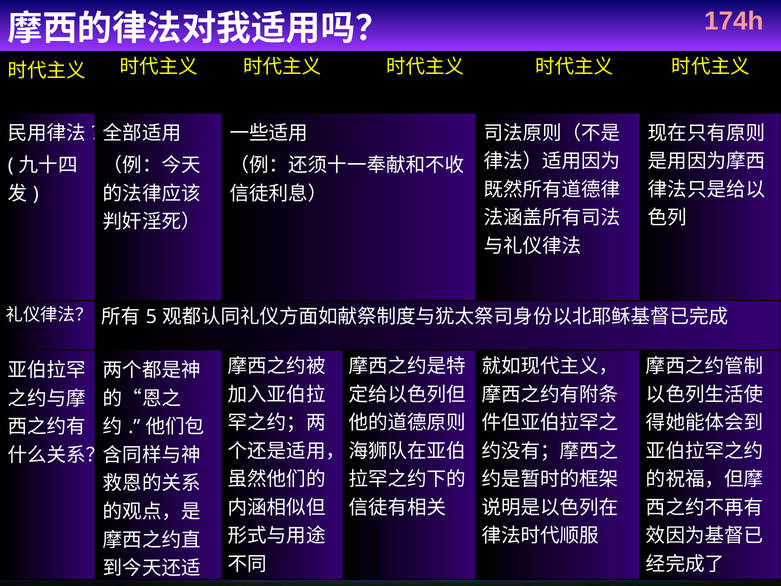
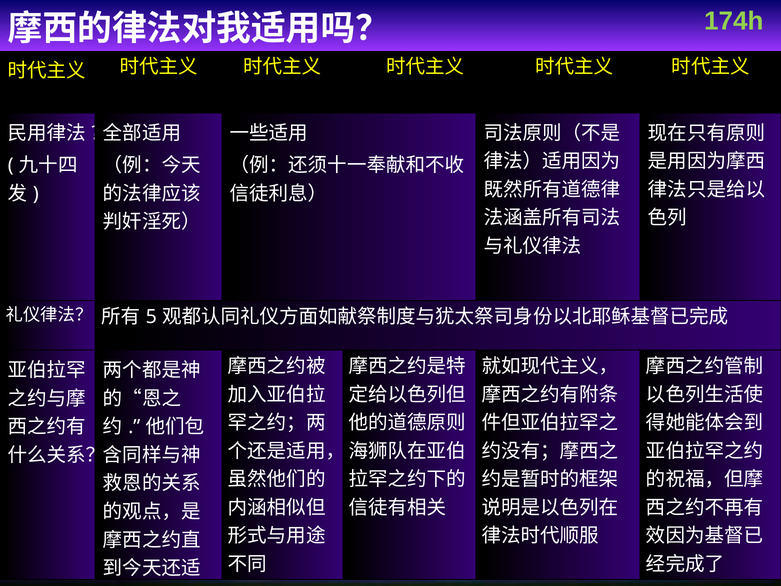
174h colour: pink -> light green
